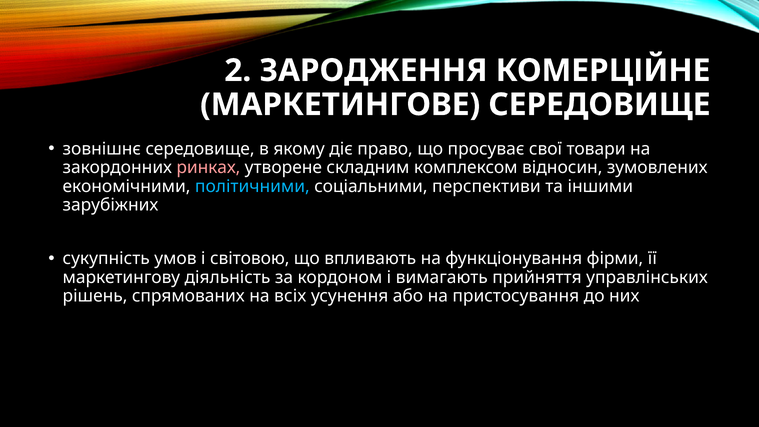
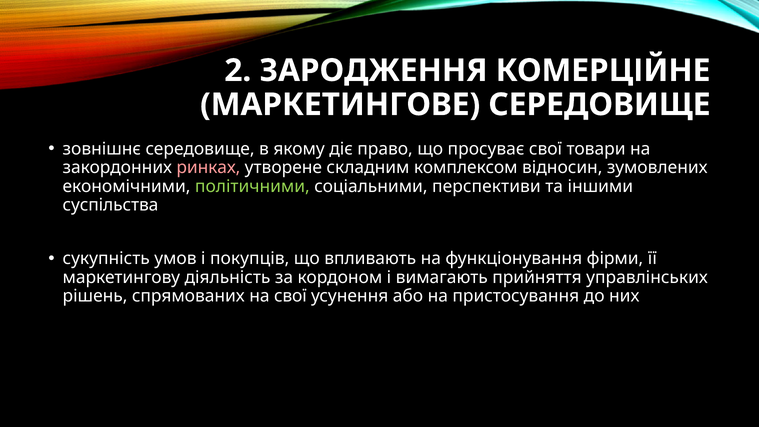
політичними colour: light blue -> light green
зарубіжних: зарубіжних -> суспільства
світовою: світовою -> покупців
на всіх: всіх -> свої
